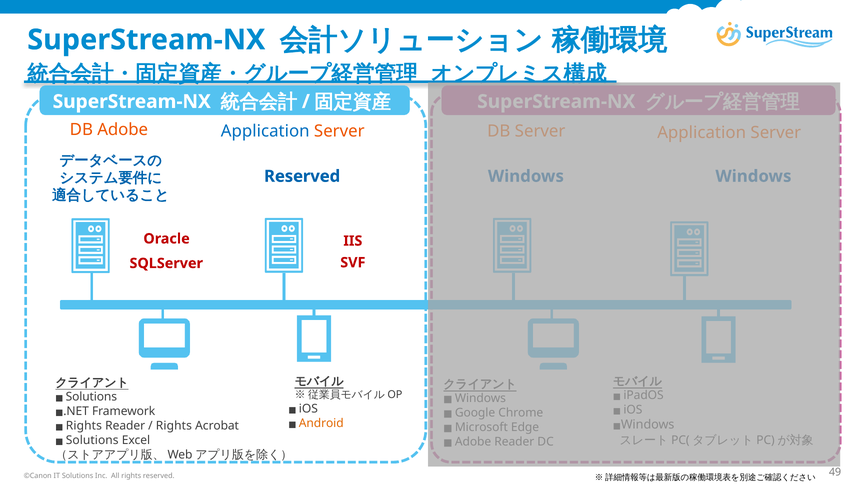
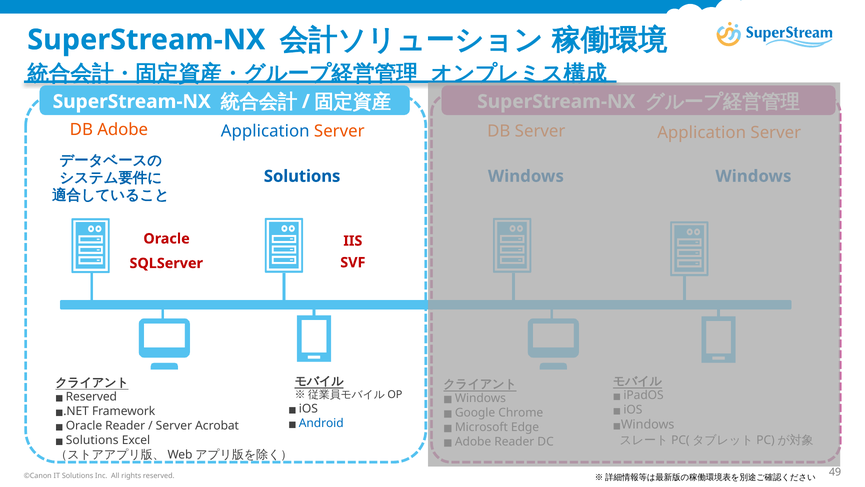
Reserved at (302, 176): Reserved -> Solutions
Solutions at (91, 397): Solutions -> Reserved
Android colour: orange -> blue
Rights at (84, 425): Rights -> Oracle
Rights at (174, 425): Rights -> Server
